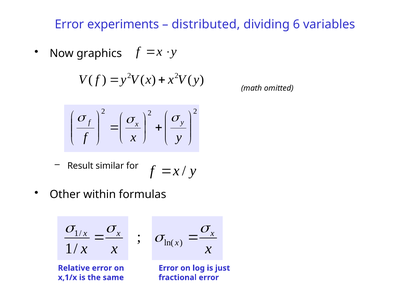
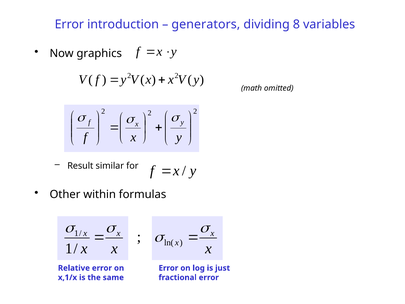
experiments: experiments -> introduction
distributed: distributed -> generators
6: 6 -> 8
